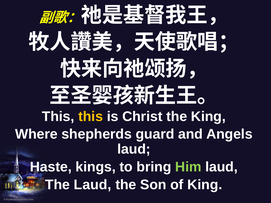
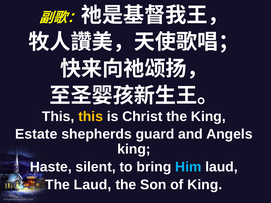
Where: Where -> Estate
laud at (134, 149): laud -> king
kings: kings -> silent
Him colour: light green -> light blue
